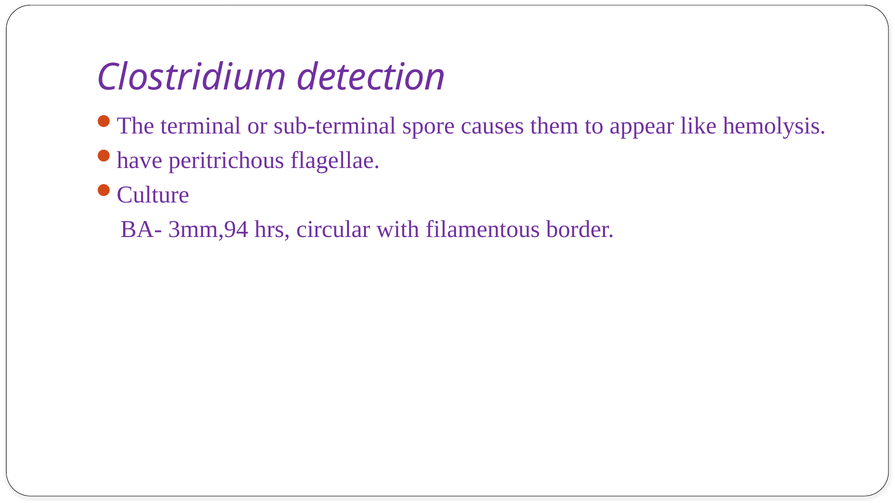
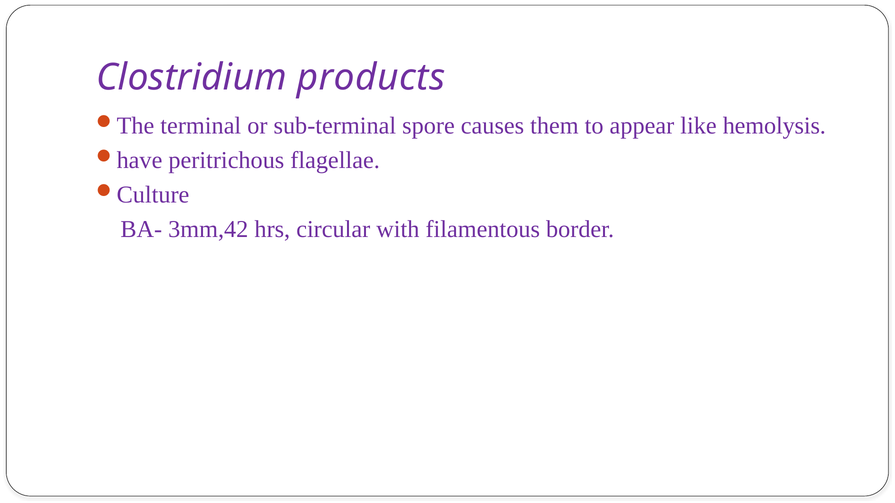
detection: detection -> products
3mm,94: 3mm,94 -> 3mm,42
